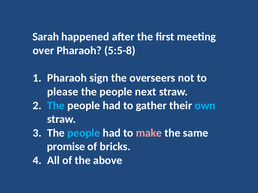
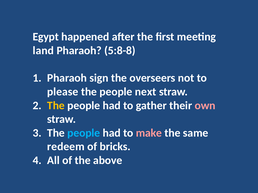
Sarah: Sarah -> Egypt
over: over -> land
5:5-8: 5:5-8 -> 5:8-8
The at (56, 106) colour: light blue -> yellow
own colour: light blue -> pink
promise: promise -> redeem
